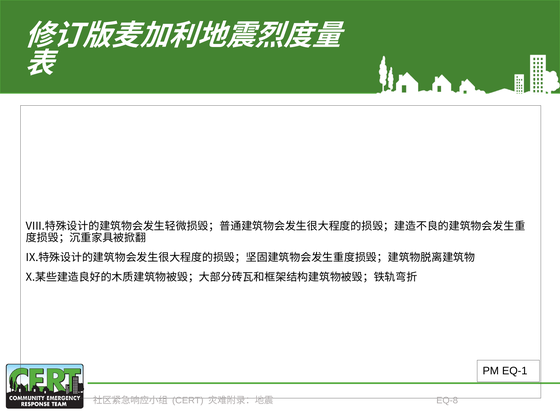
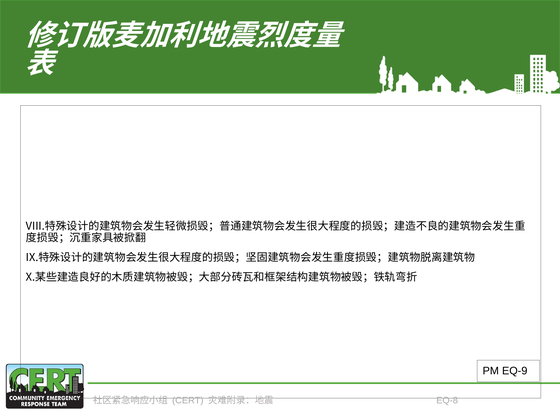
EQ-1: EQ-1 -> EQ-9
